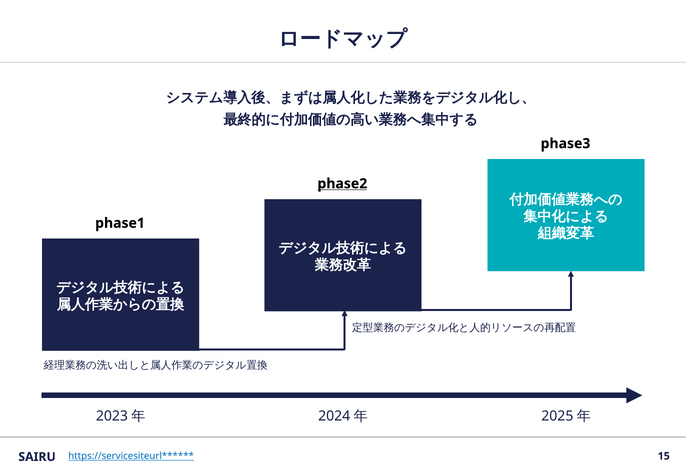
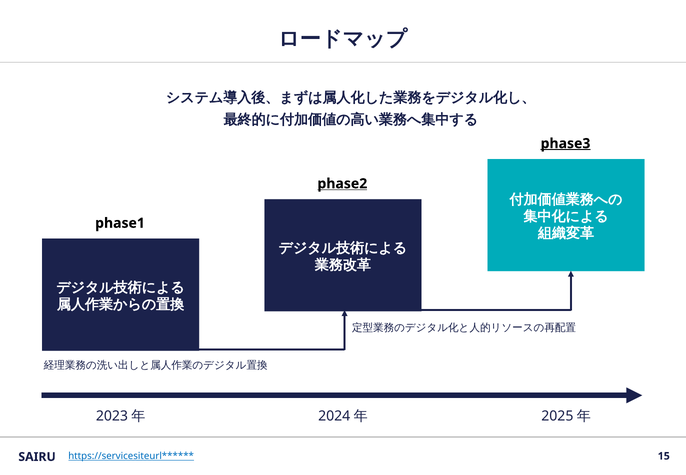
phase3 underline: none -> present
